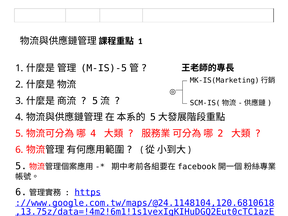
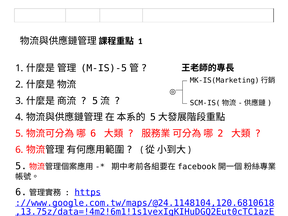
4 at (93, 133): 4 -> 6
